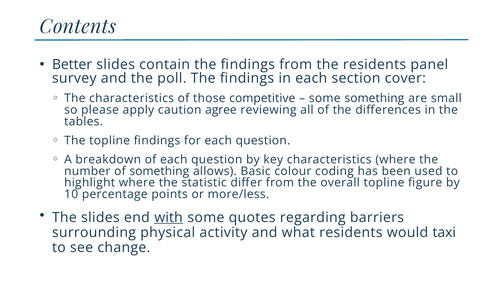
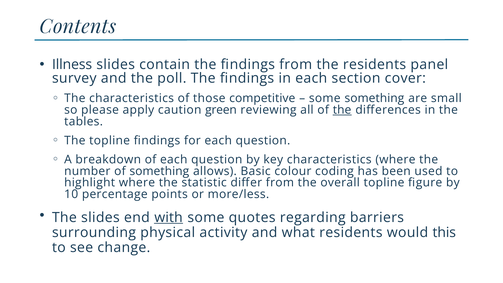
Better: Better -> Illness
agree: agree -> green
the at (342, 110) underline: none -> present
taxi: taxi -> this
